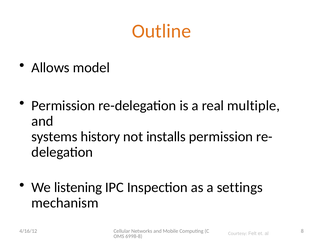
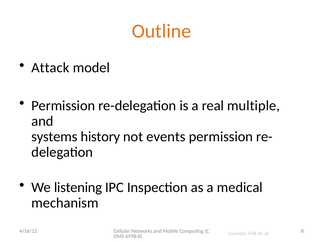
Allows: Allows -> Attack
installs: installs -> events
settings: settings -> medical
